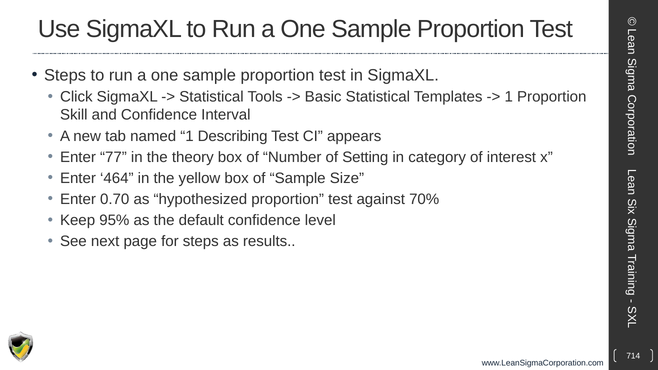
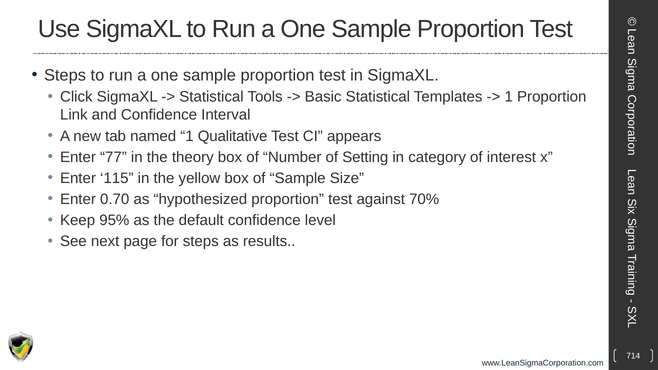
Skill: Skill -> Link
Describing: Describing -> Qualitative
464: 464 -> 115
